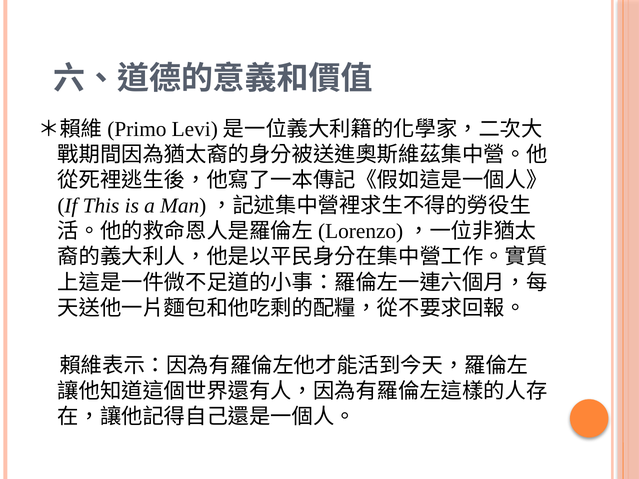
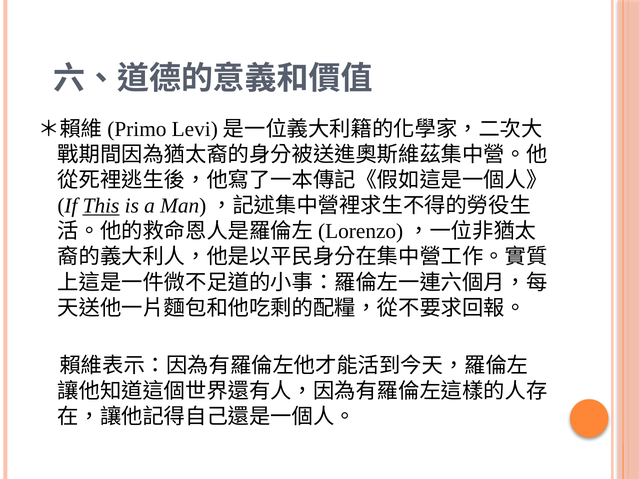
This underline: none -> present
